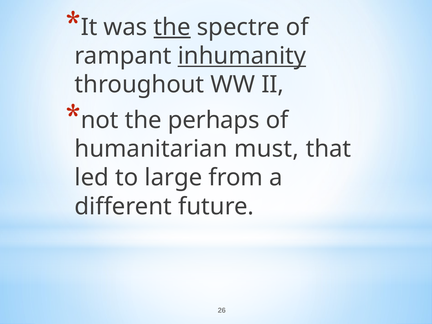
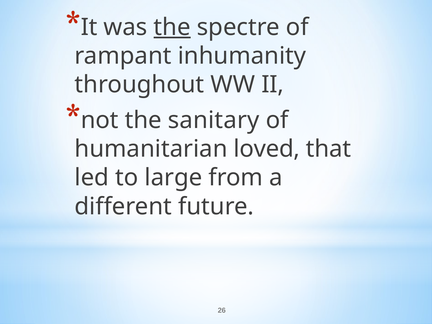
inhumanity underline: present -> none
perhaps: perhaps -> sanitary
must: must -> loved
